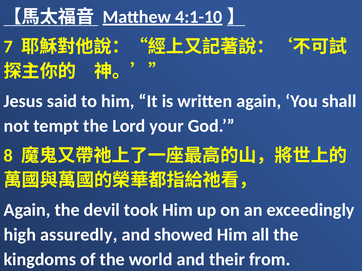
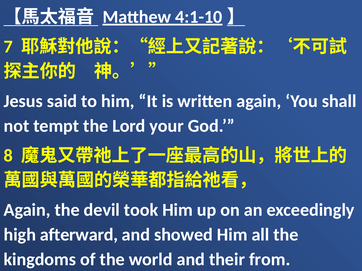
assuredly: assuredly -> afterward
